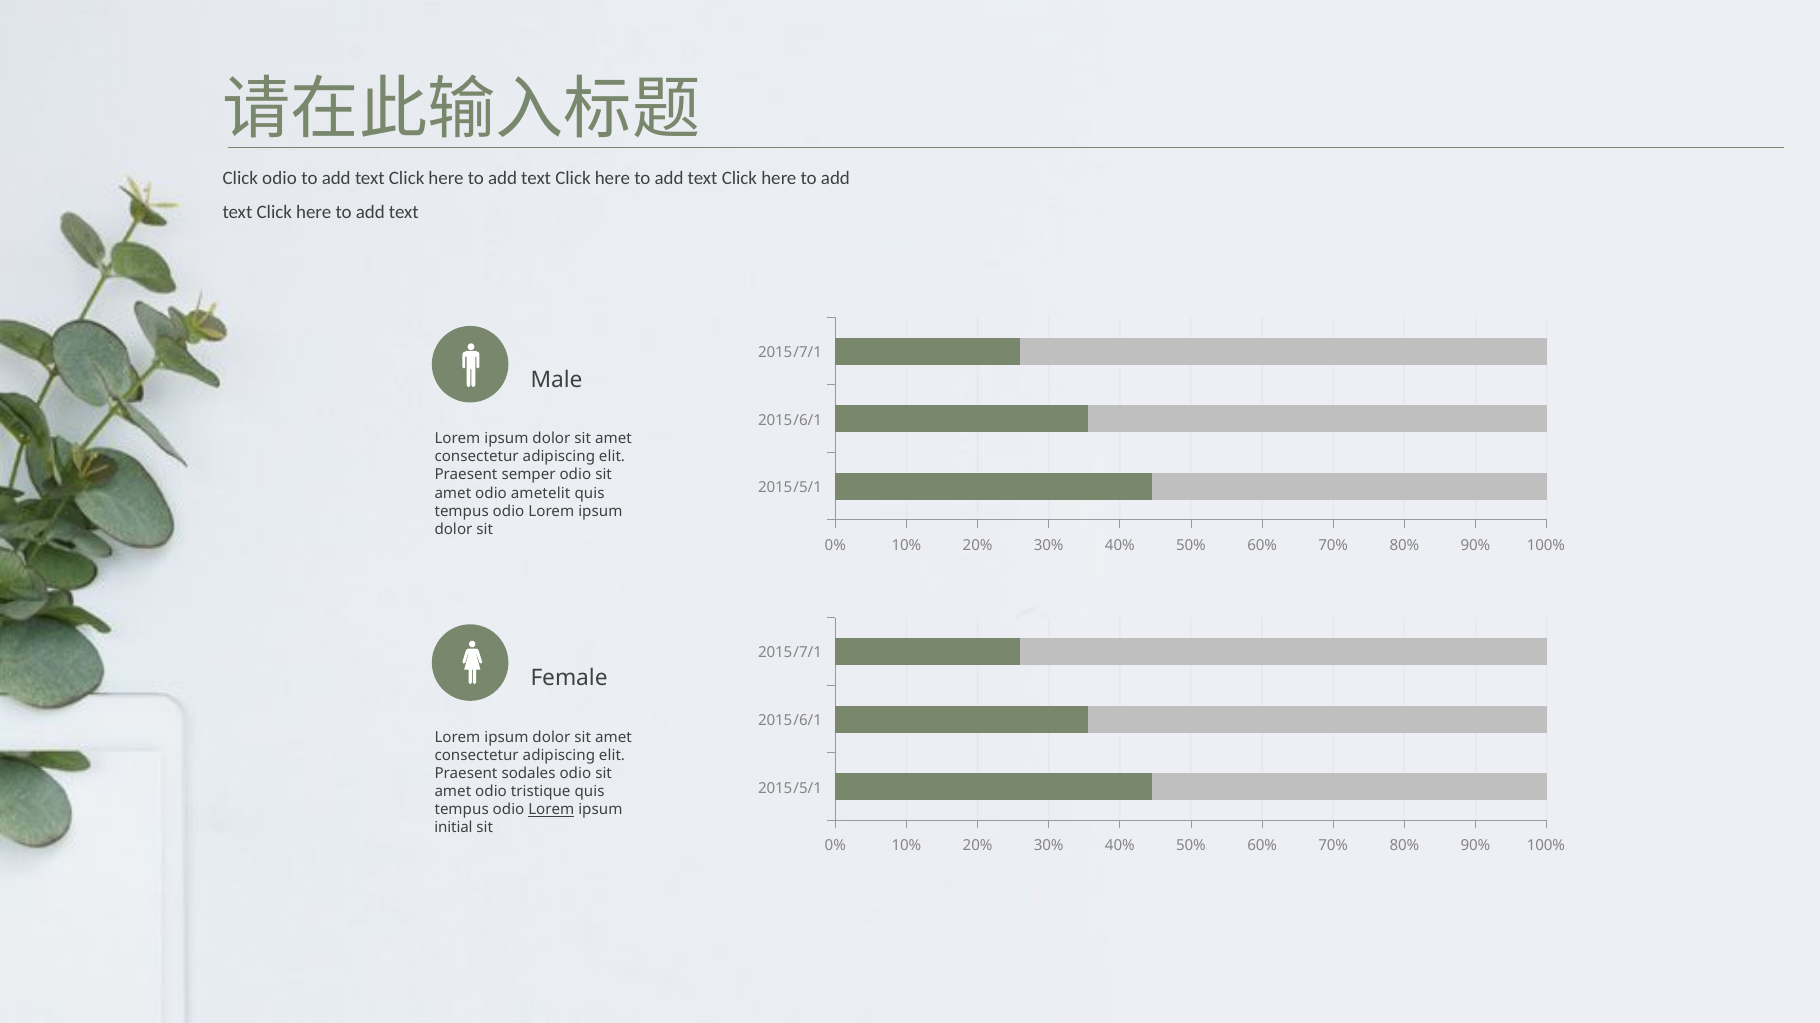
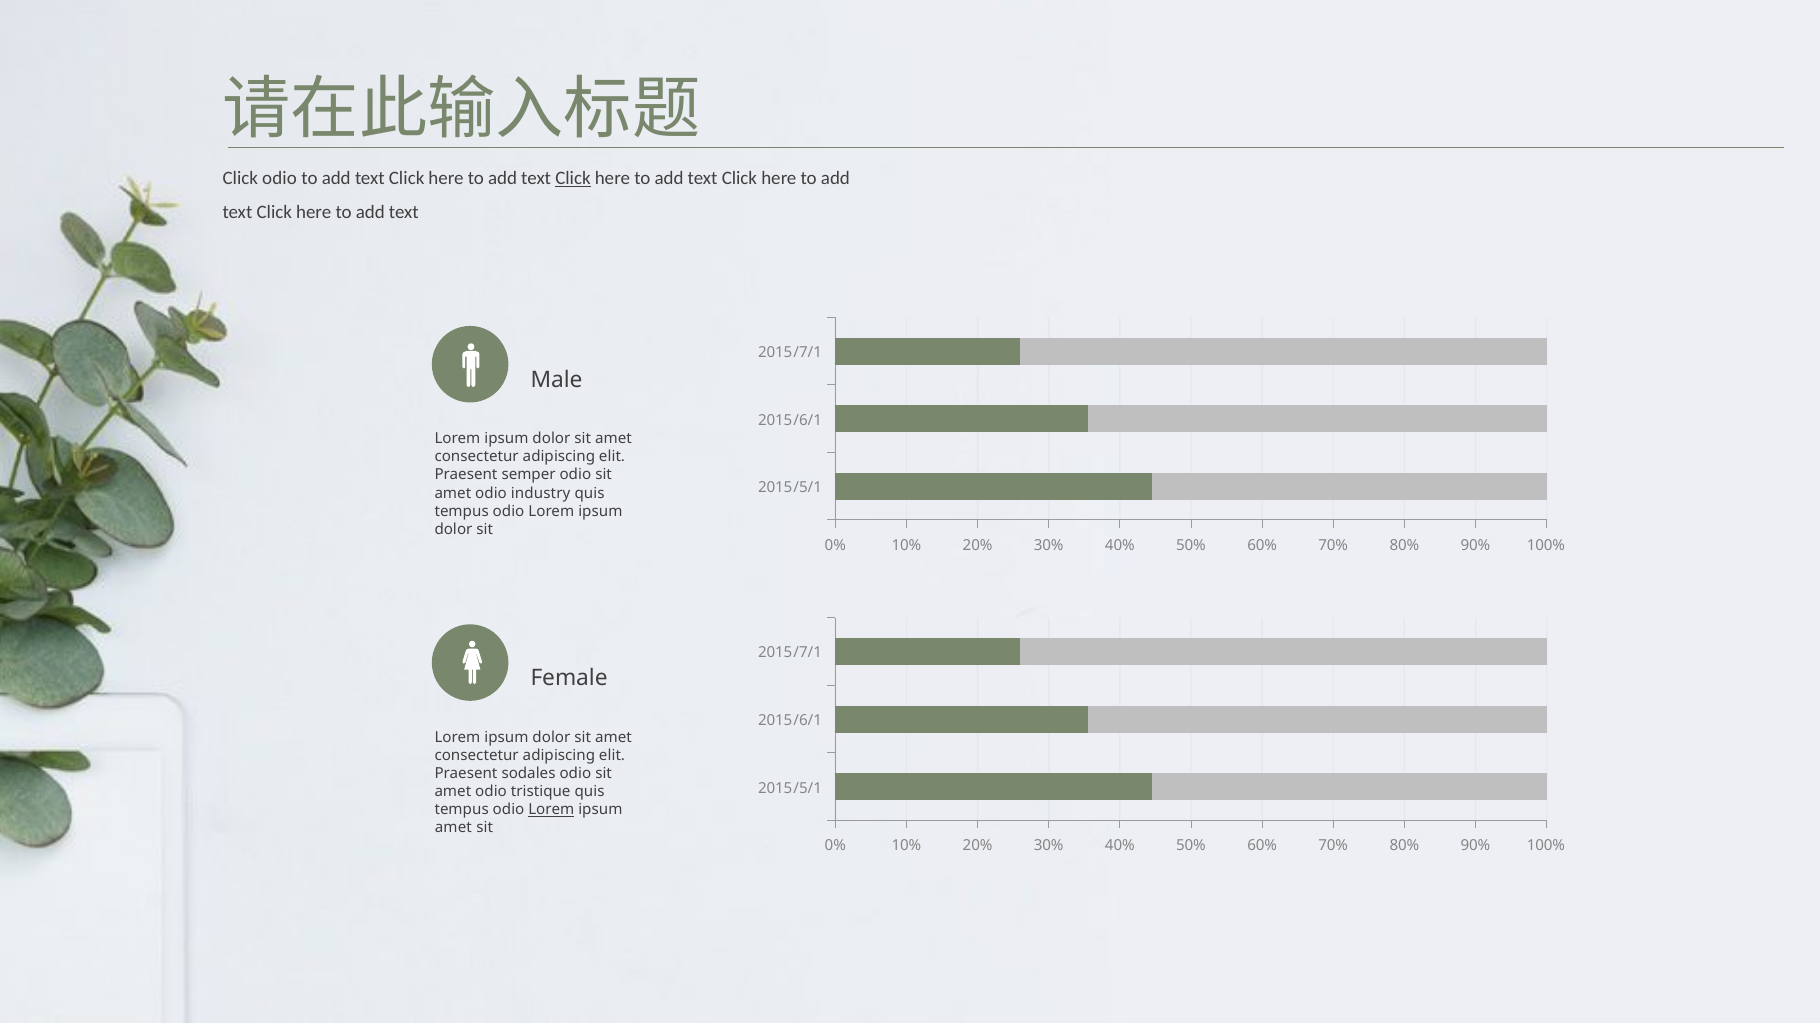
Click at (573, 178) underline: none -> present
ametelit: ametelit -> industry
initial at (454, 828): initial -> amet
